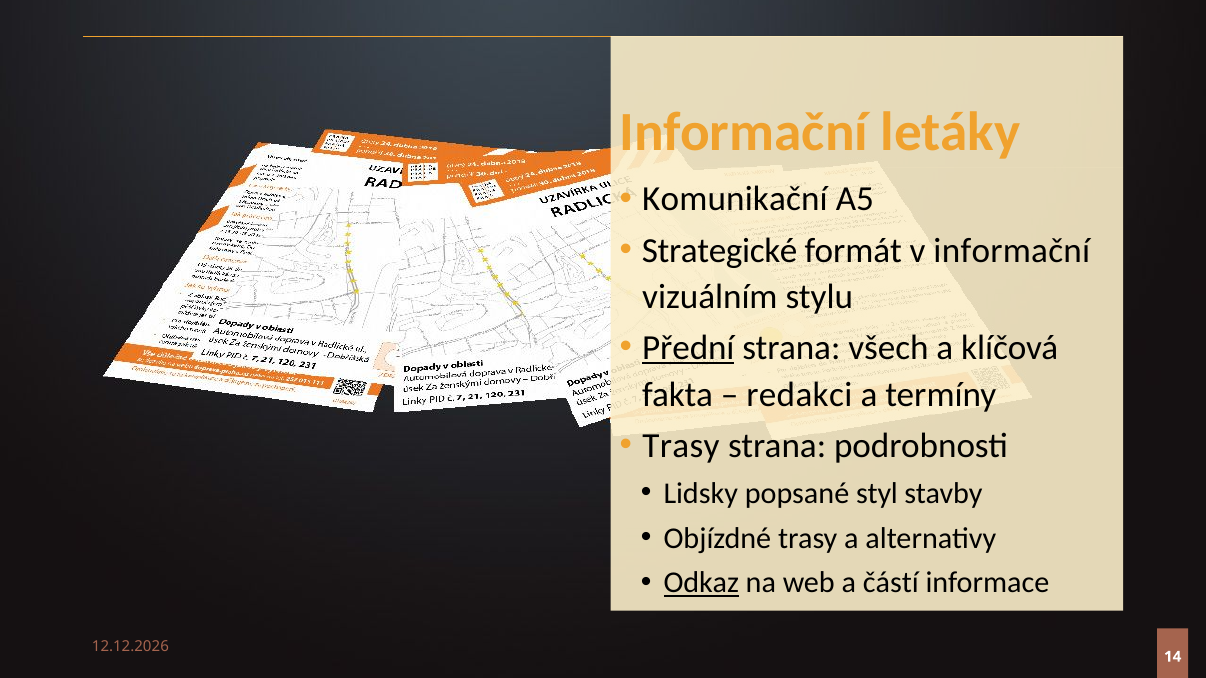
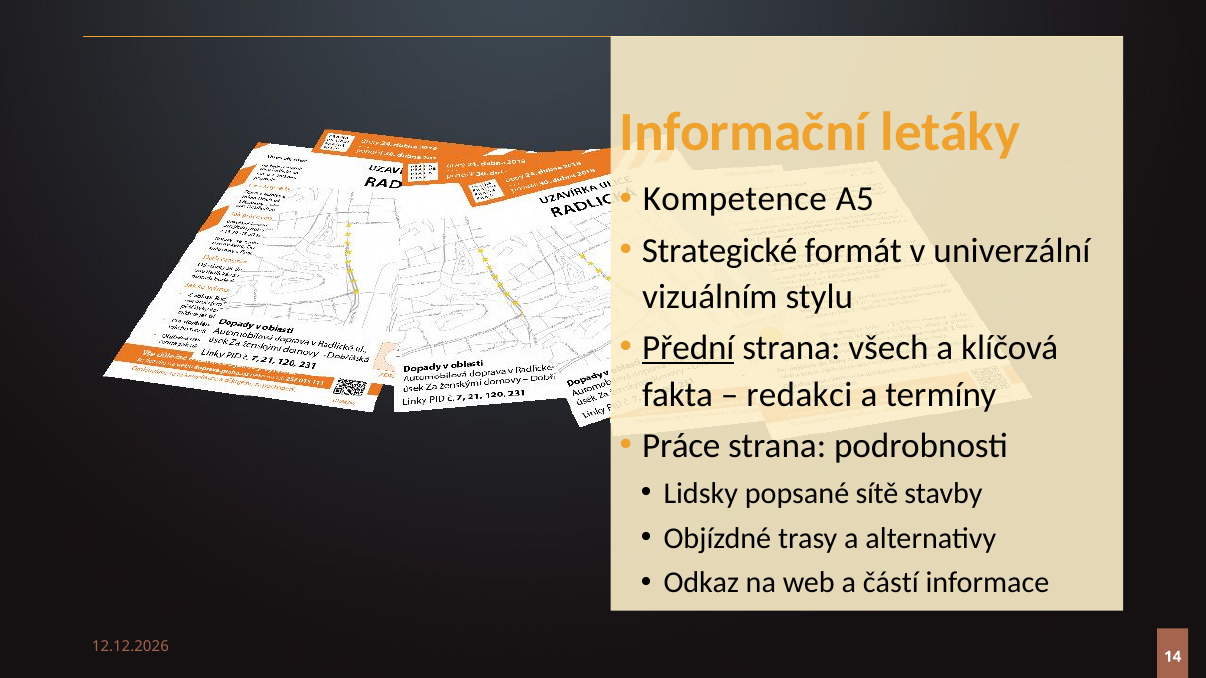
Komunikační: Komunikační -> Kompetence
v informační: informační -> univerzální
Trasy at (681, 446): Trasy -> Práce
styl: styl -> sítě
Odkaz underline: present -> none
